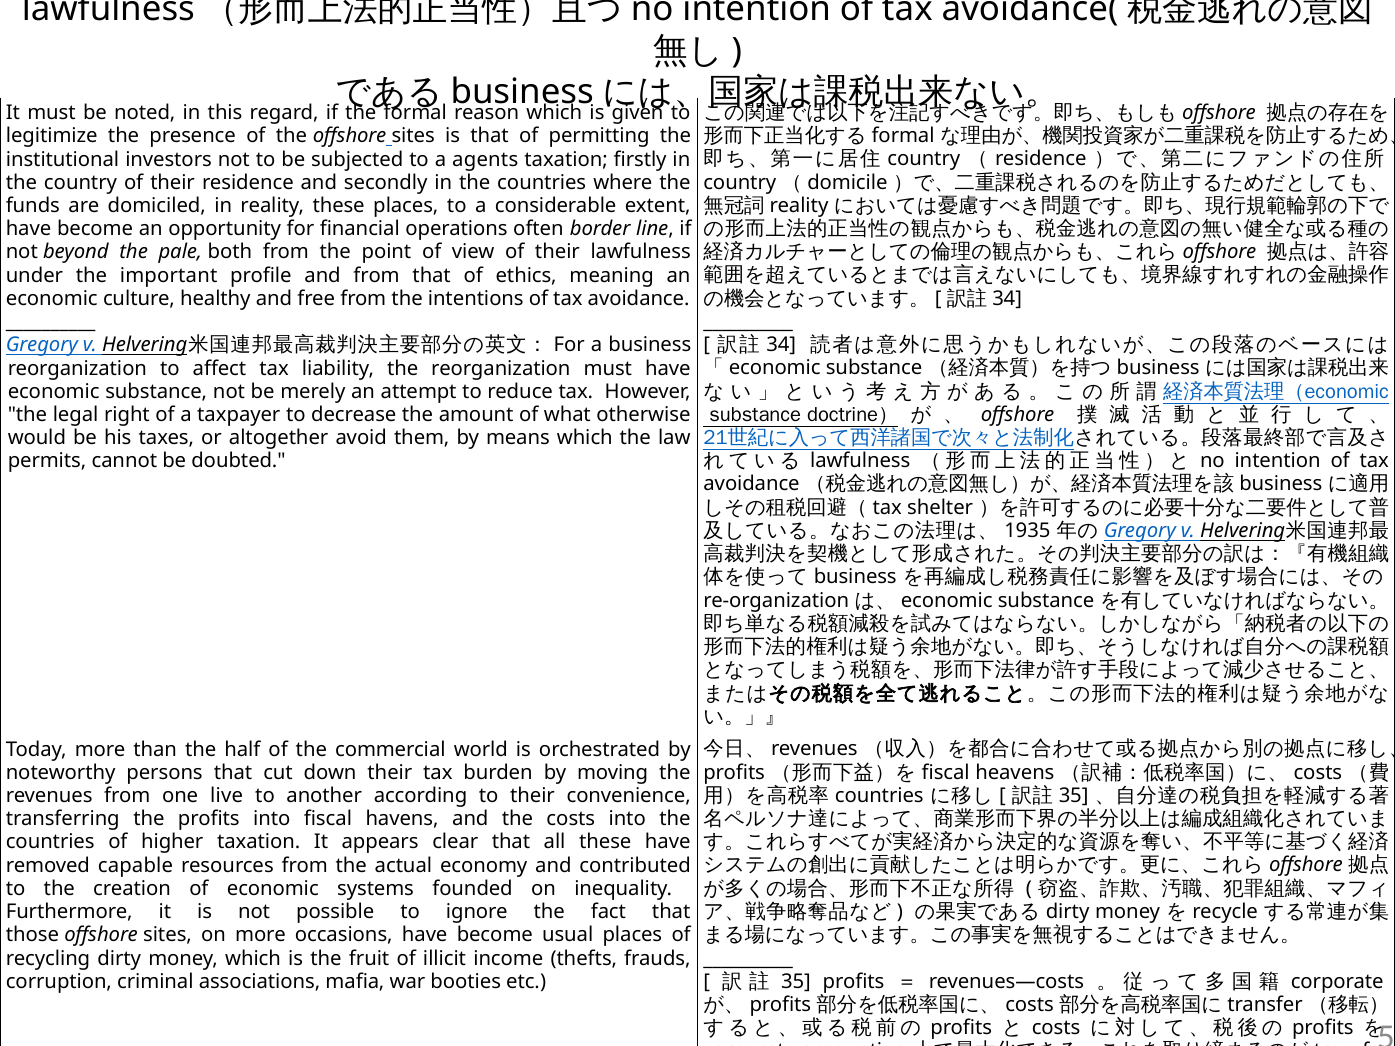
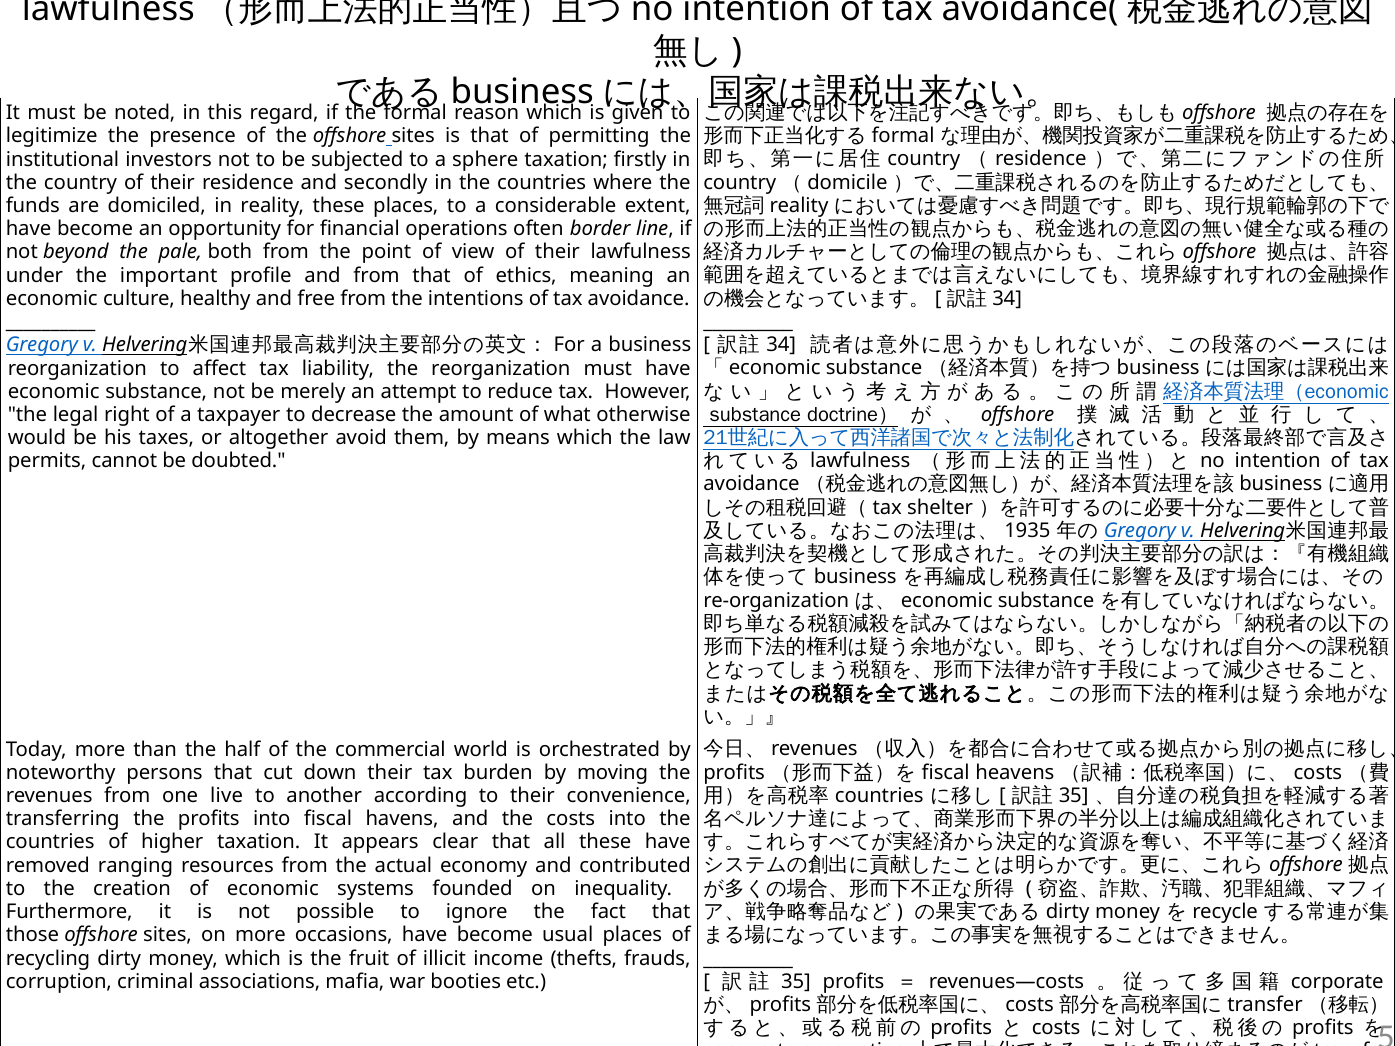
agents: agents -> sphere
capable: capable -> ranging
